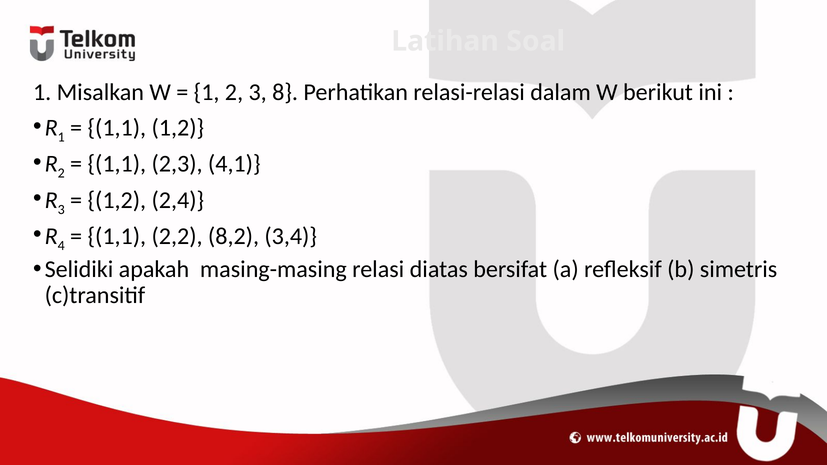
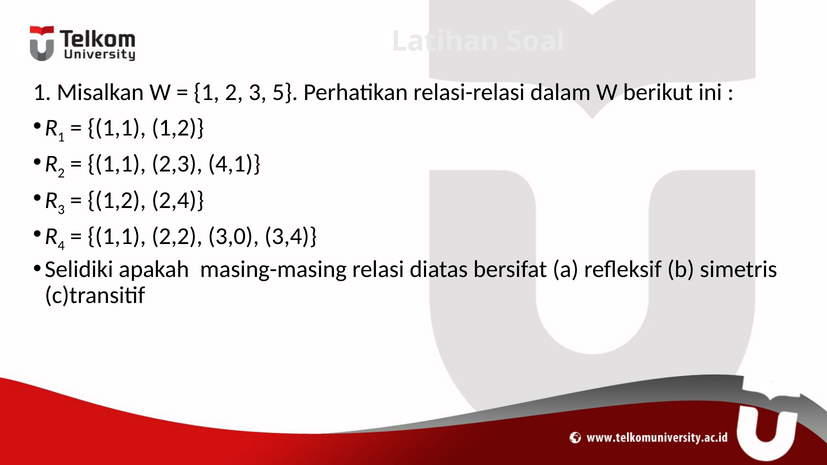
8: 8 -> 5
8,2: 8,2 -> 3,0
